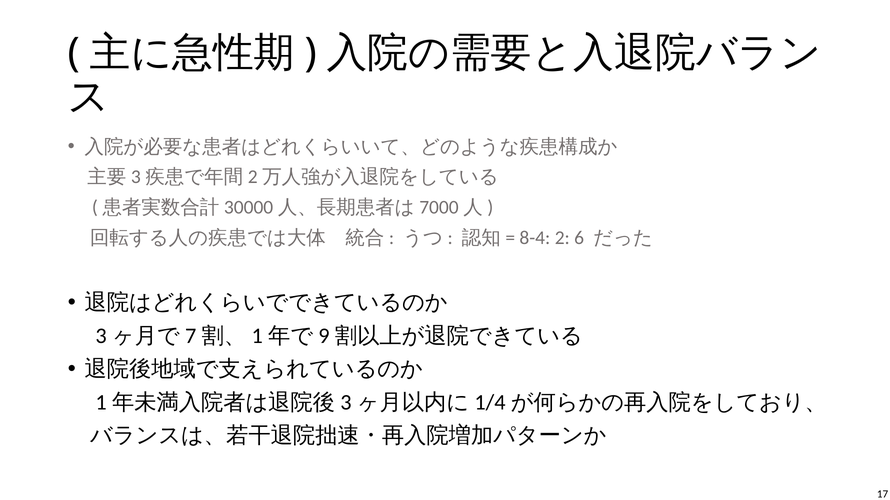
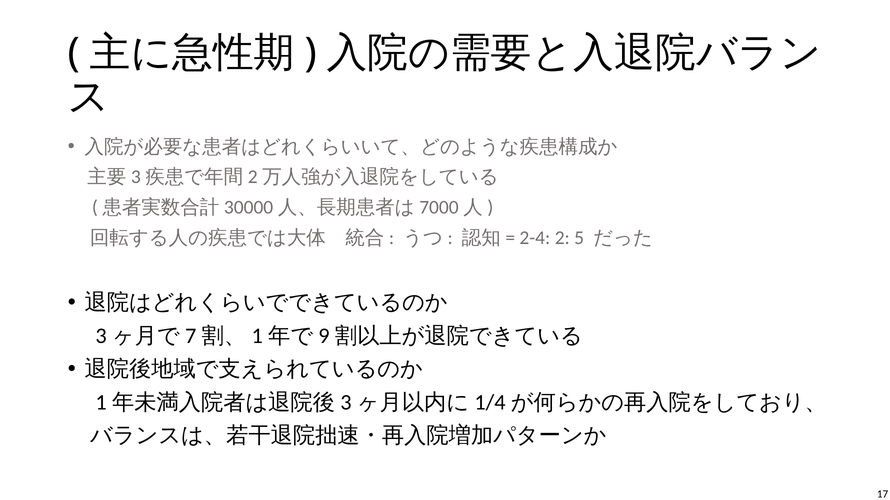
8-4: 8-4 -> 2-4
6: 6 -> 5
